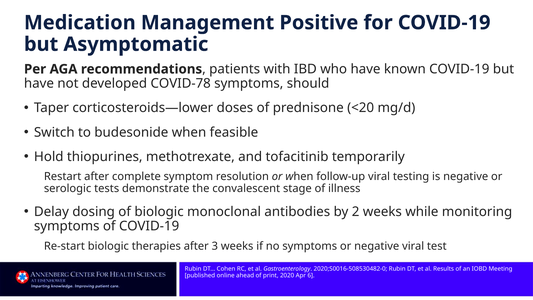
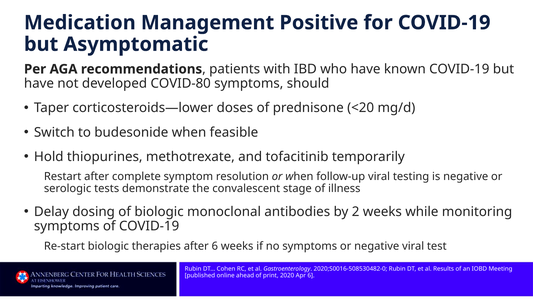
COVID-78: COVID-78 -> COVID-80
after 3: 3 -> 6
